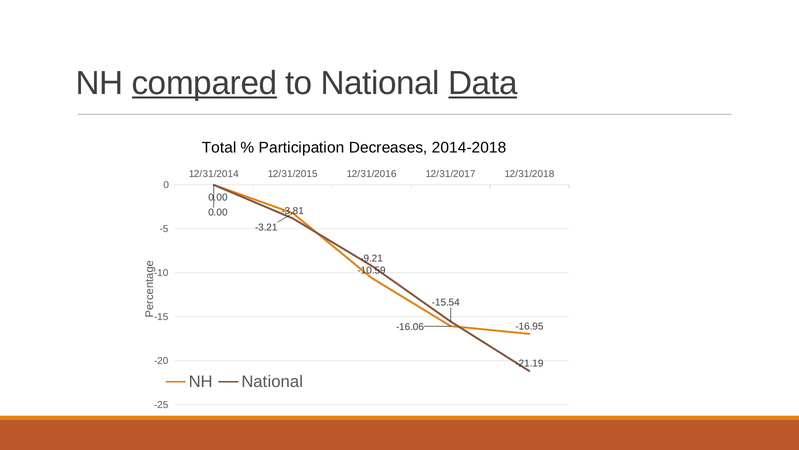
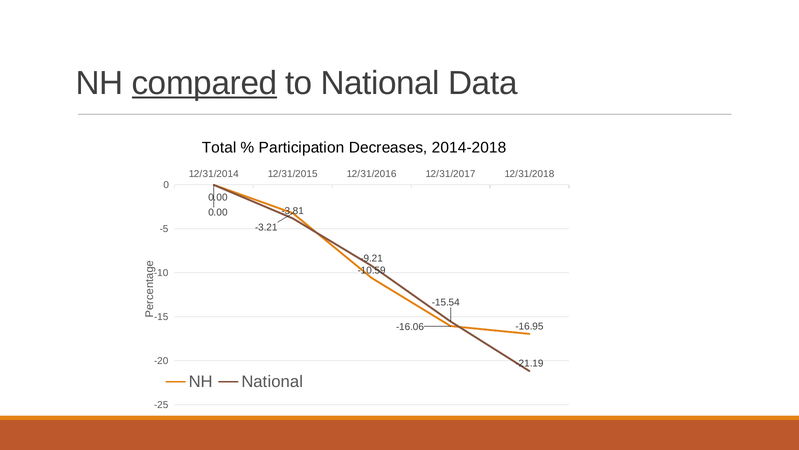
Data underline: present -> none
